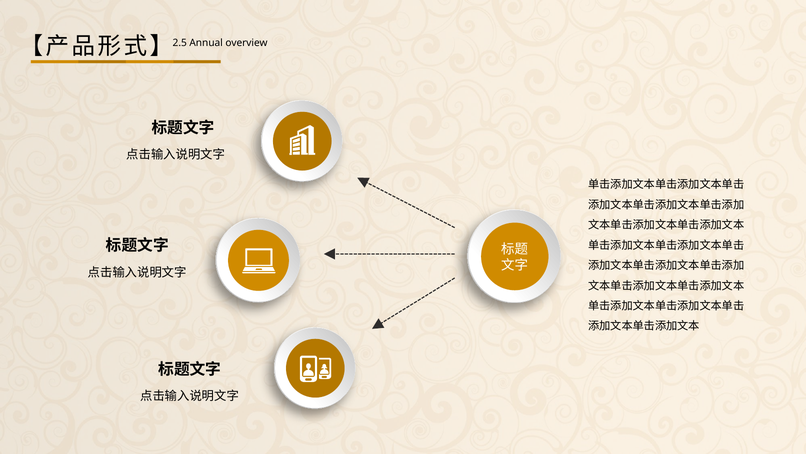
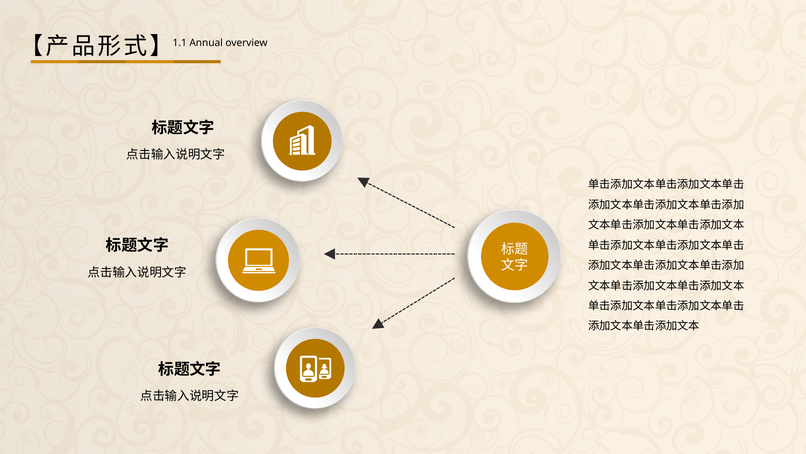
2.5: 2.5 -> 1.1
